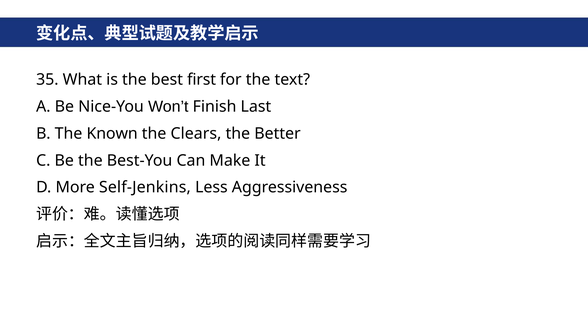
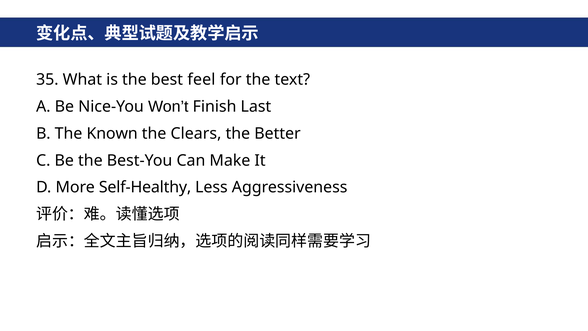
first: first -> feel
Self-Jenkins: Self-Jenkins -> Self-Healthy
